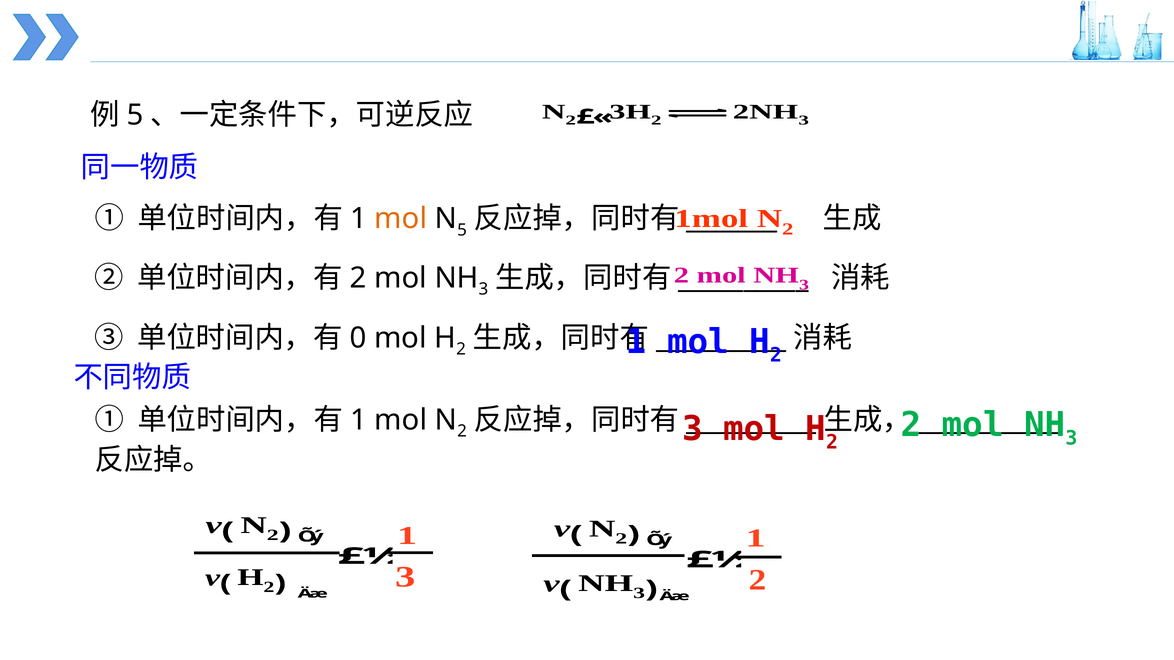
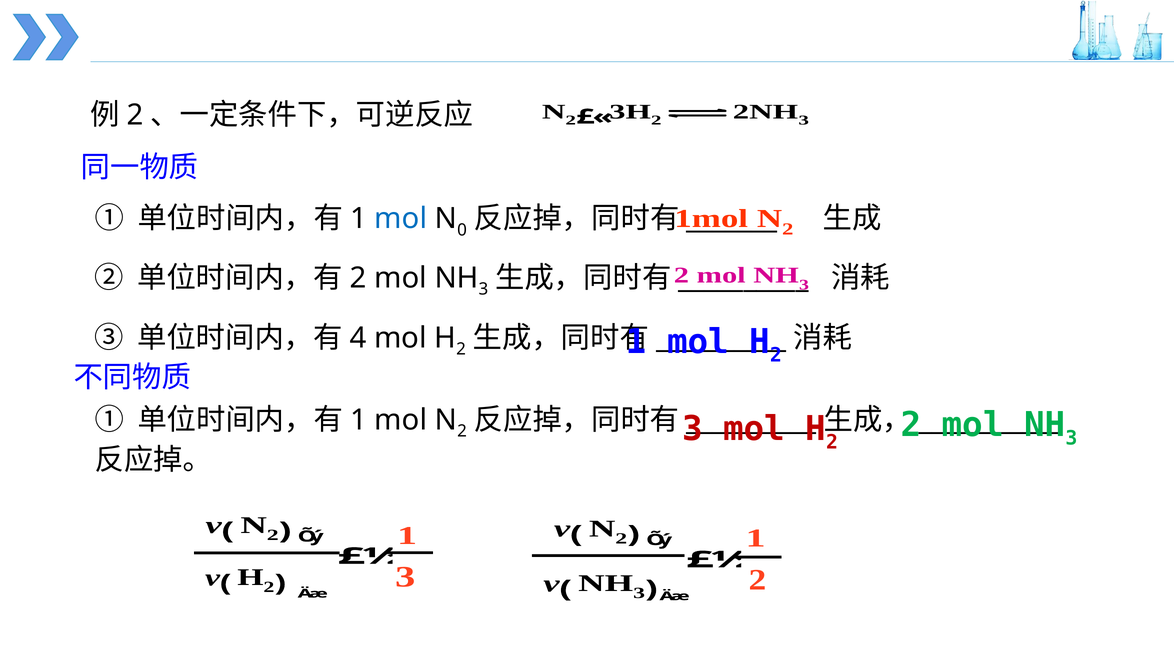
5 at (135, 115): 5 -> 2
mol at (401, 219) colour: orange -> blue
5 at (462, 230): 5 -> 0
0: 0 -> 4
